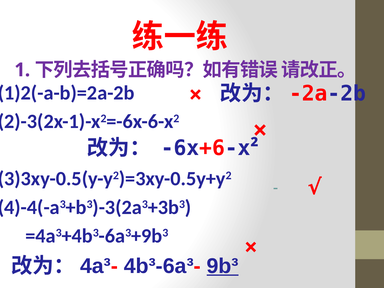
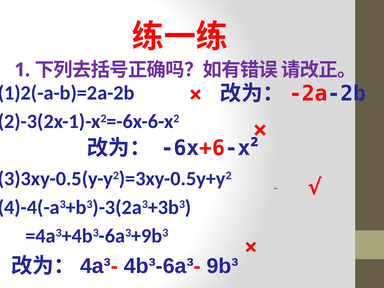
9b³ underline: present -> none
